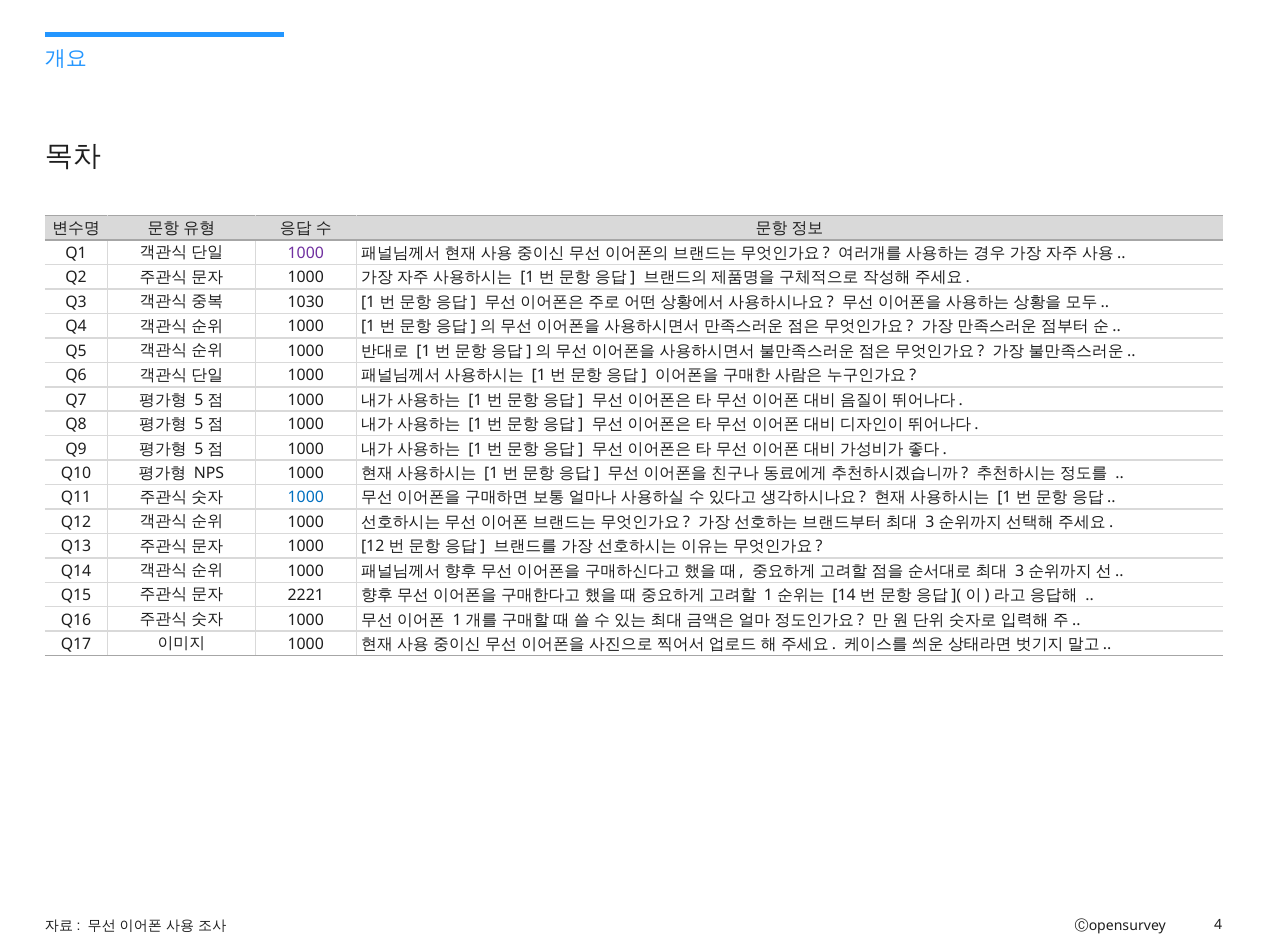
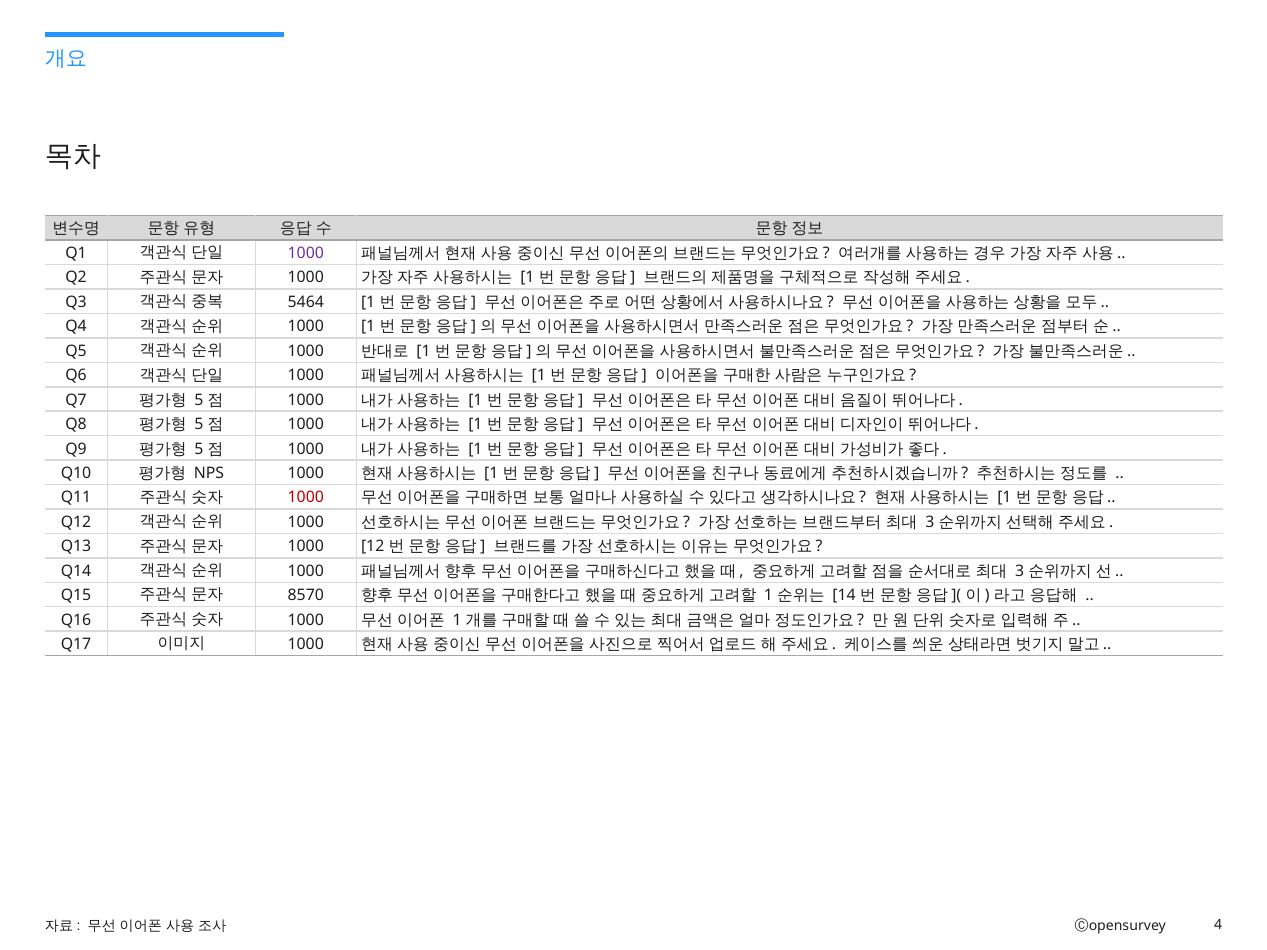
1030: 1030 -> 5464
1000 at (306, 498) colour: blue -> red
2221: 2221 -> 8570
